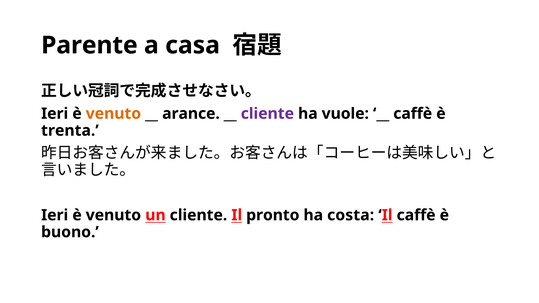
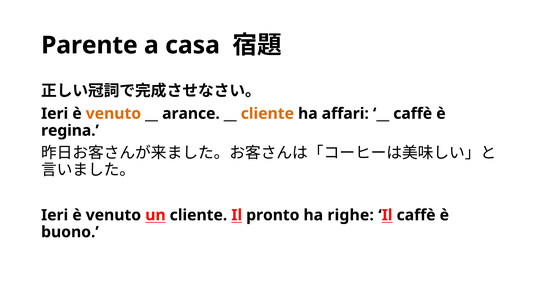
cliente at (267, 114) colour: purple -> orange
vuole: vuole -> affari
trenta: trenta -> regina
costa: costa -> righe
